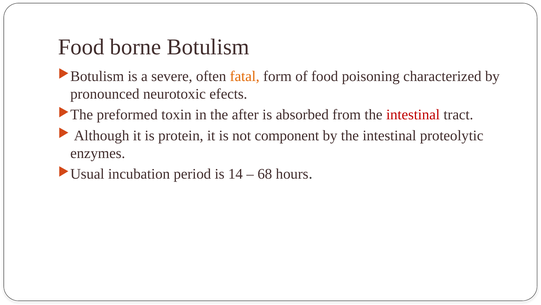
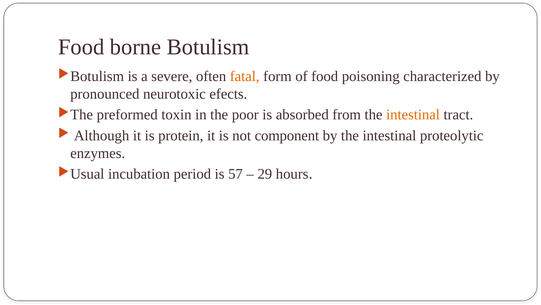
after: after -> poor
intestinal at (413, 114) colour: red -> orange
14: 14 -> 57
68: 68 -> 29
